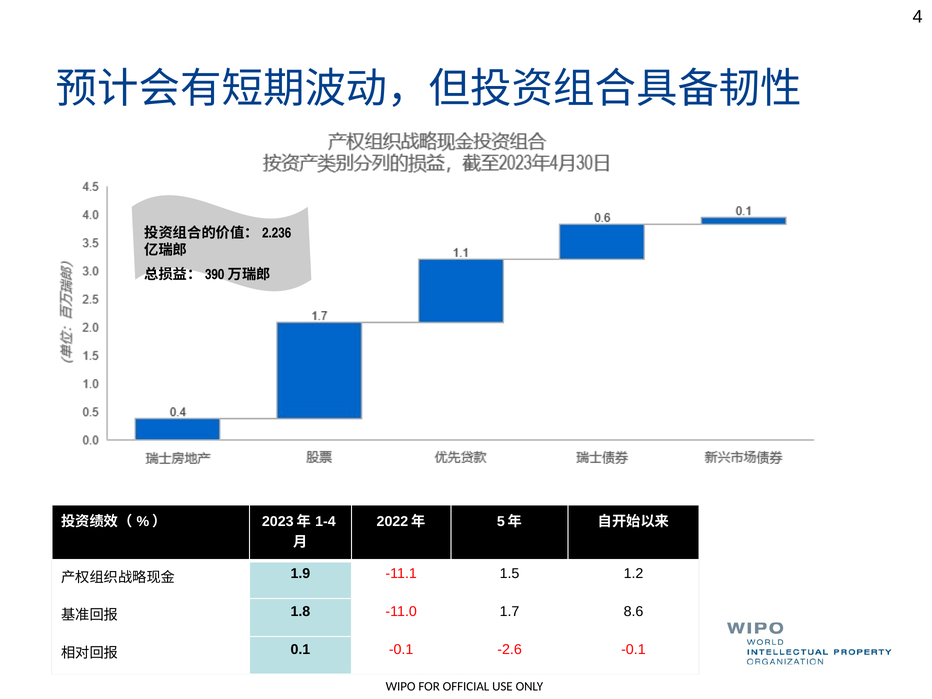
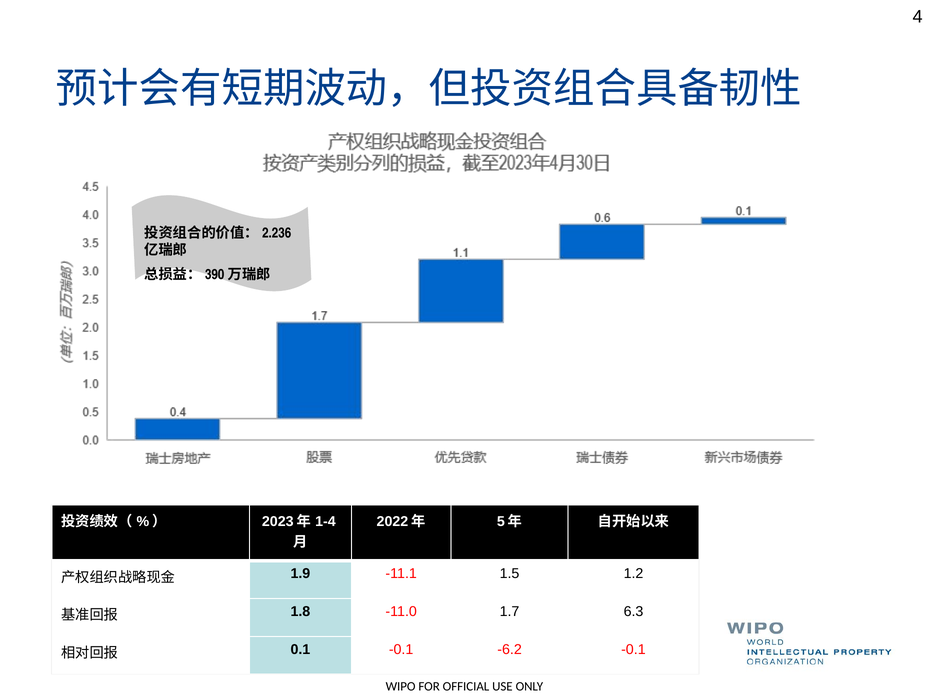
8.6: 8.6 -> 6.3
-2.6: -2.6 -> -6.2
